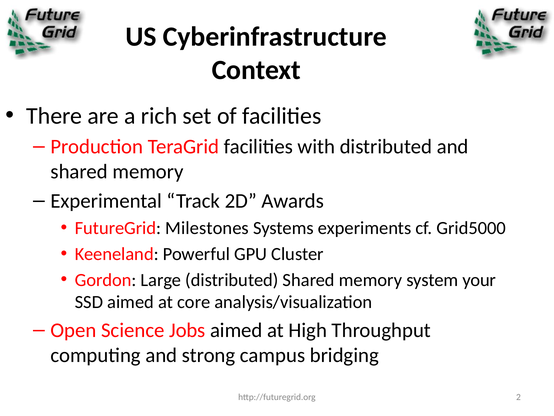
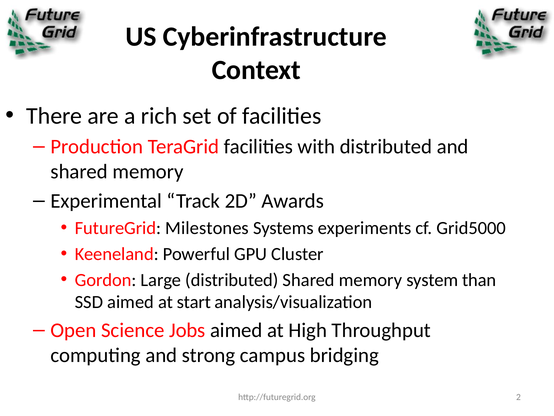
your: your -> than
core: core -> start
